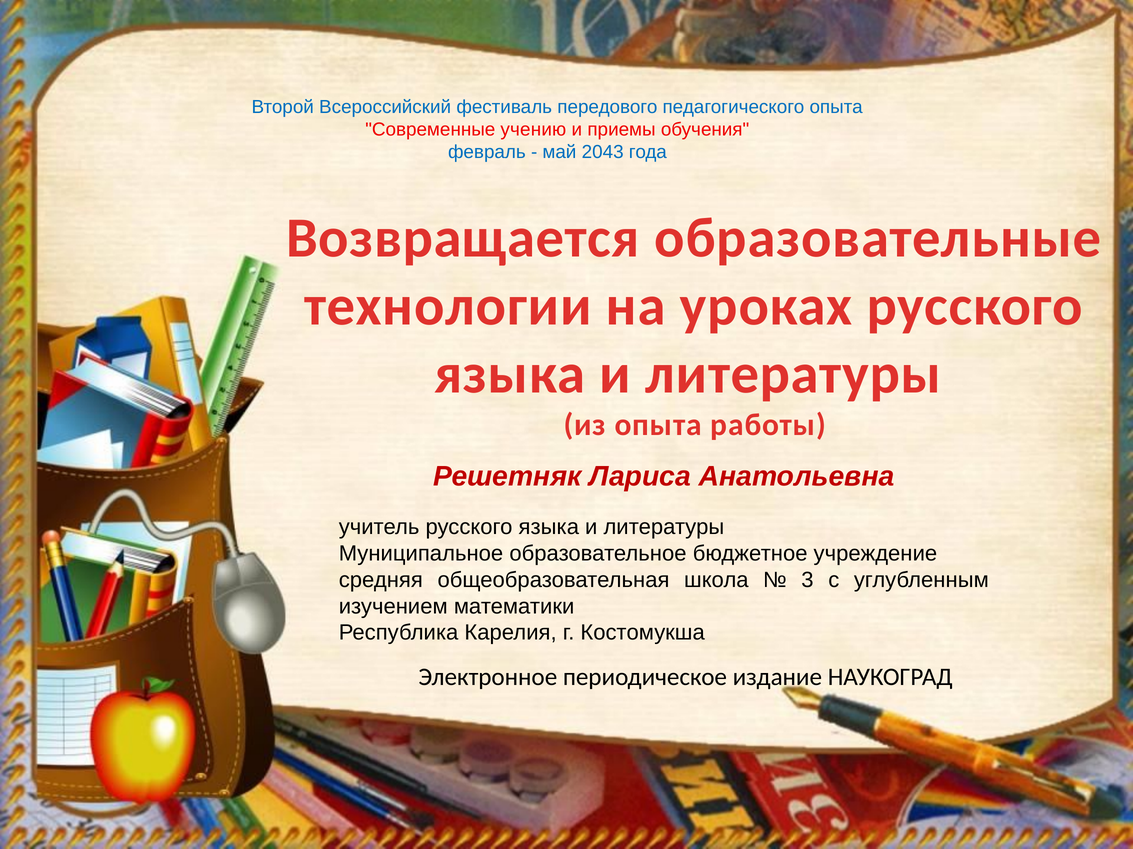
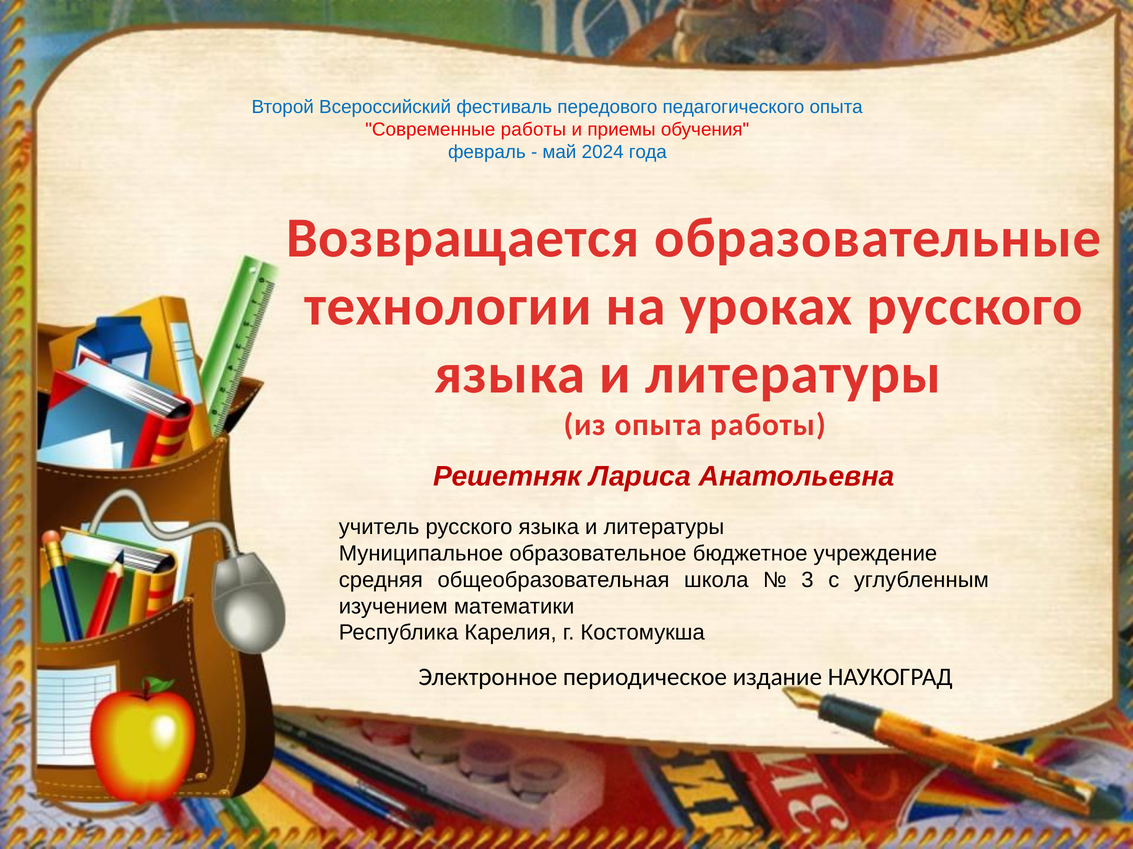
Современные учению: учению -> работы
2043: 2043 -> 2024
